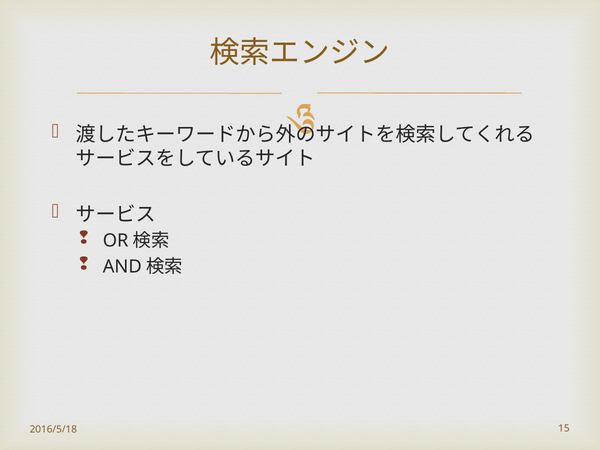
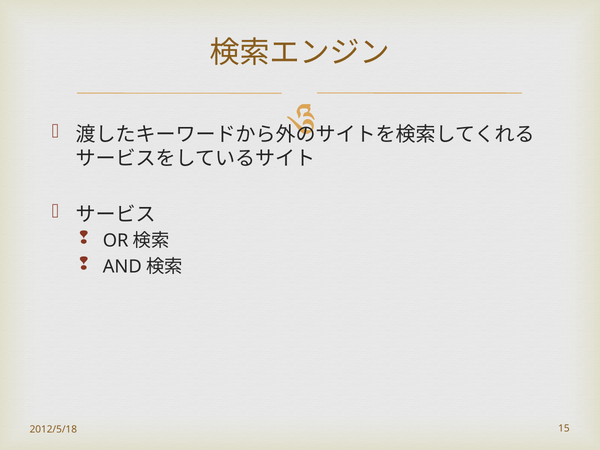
2016/5/18: 2016/5/18 -> 2012/5/18
